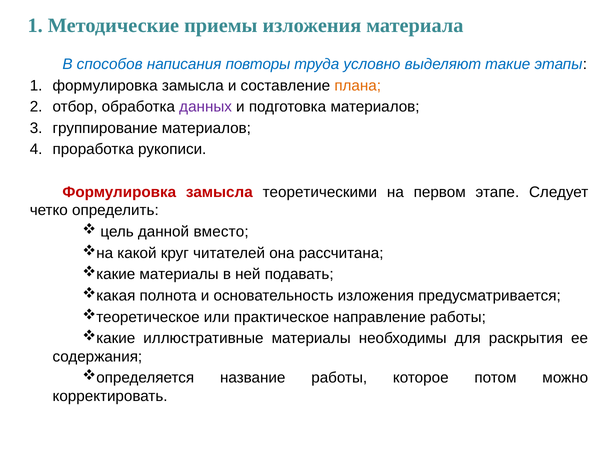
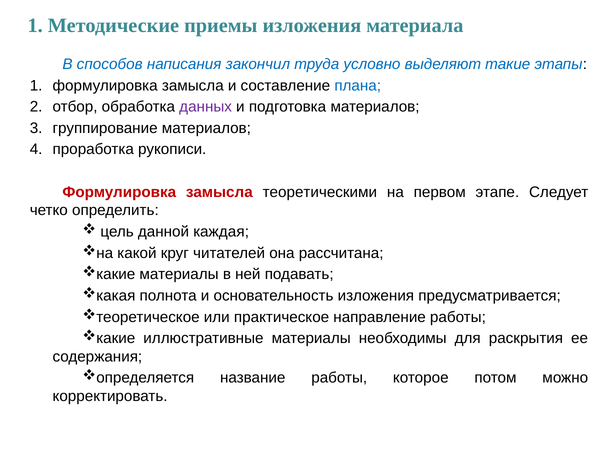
повторы: повторы -> закончил
плана colour: orange -> blue
вместо: вместо -> каждая
